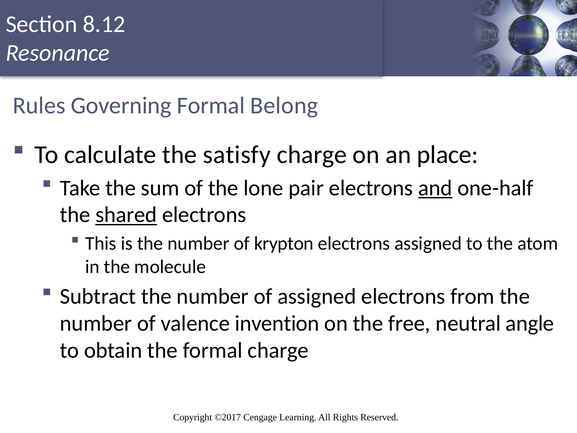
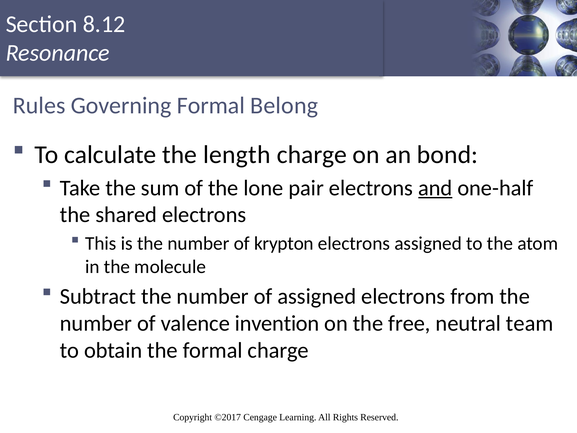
satisfy: satisfy -> length
place: place -> bond
shared underline: present -> none
angle: angle -> team
